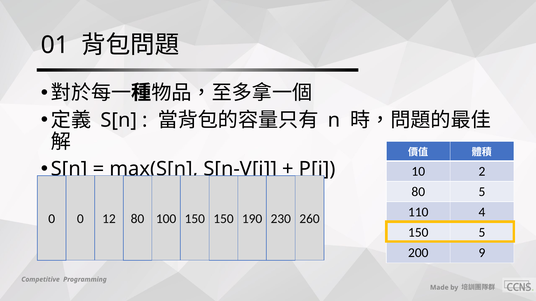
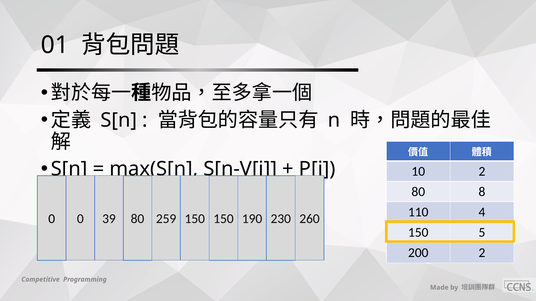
80 5: 5 -> 8
12: 12 -> 39
100: 100 -> 259
200 9: 9 -> 2
